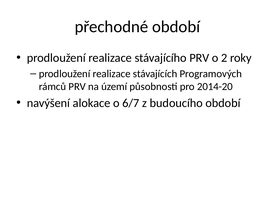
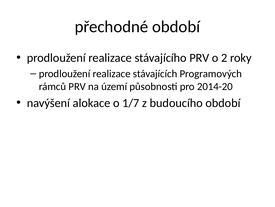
6/7: 6/7 -> 1/7
